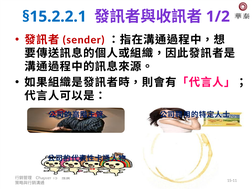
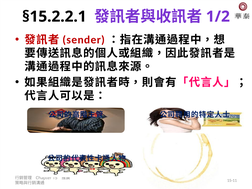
§15.2.2.1 colour: blue -> black
